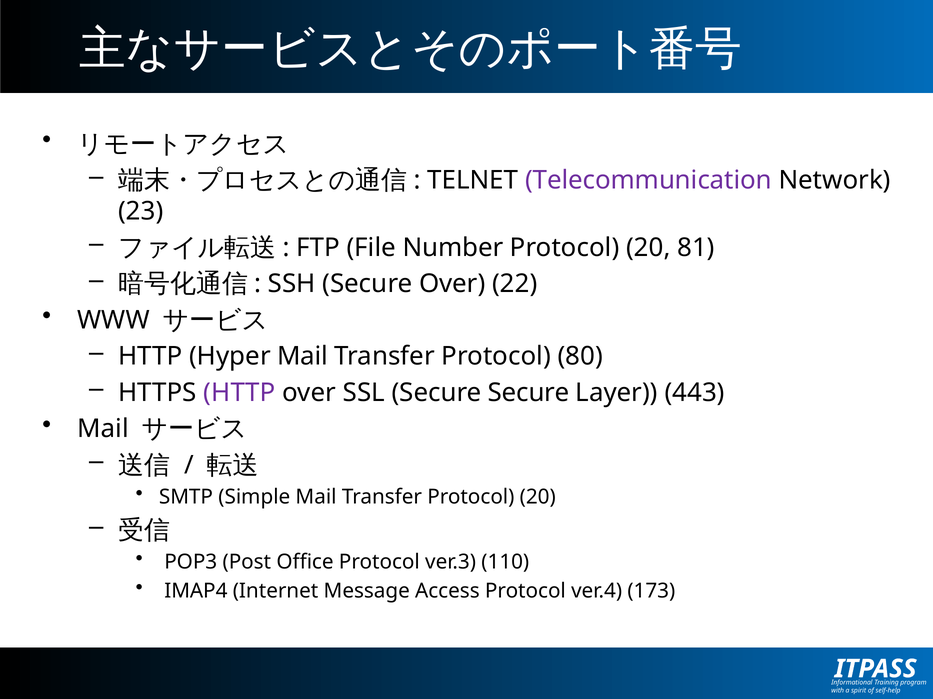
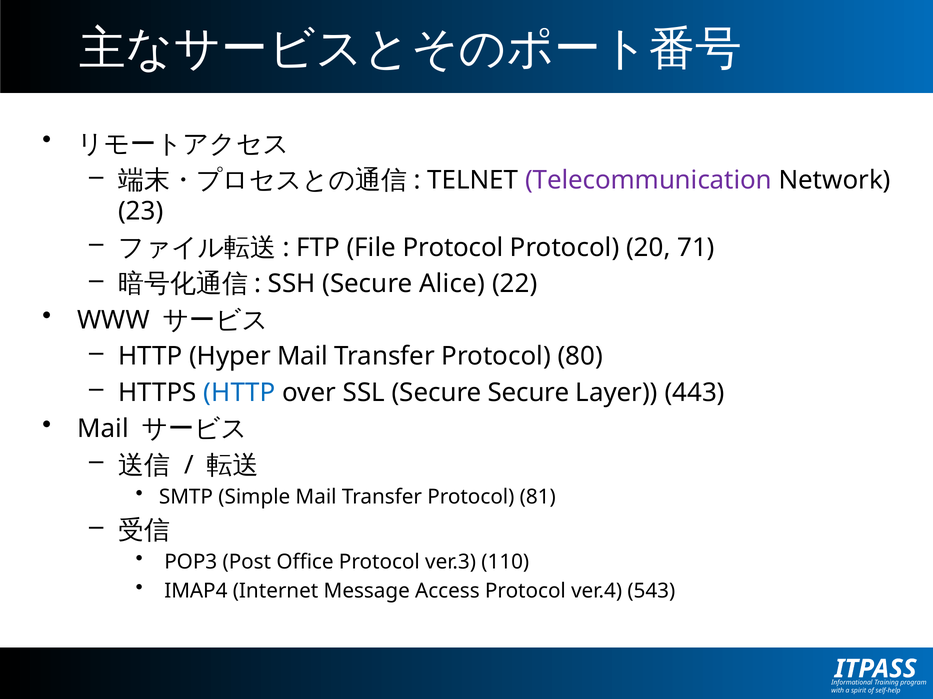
File Number: Number -> Protocol
81: 81 -> 71
Secure Over: Over -> Alice
HTTP at (239, 393) colour: purple -> blue
Transfer Protocol 20: 20 -> 81
173: 173 -> 543
